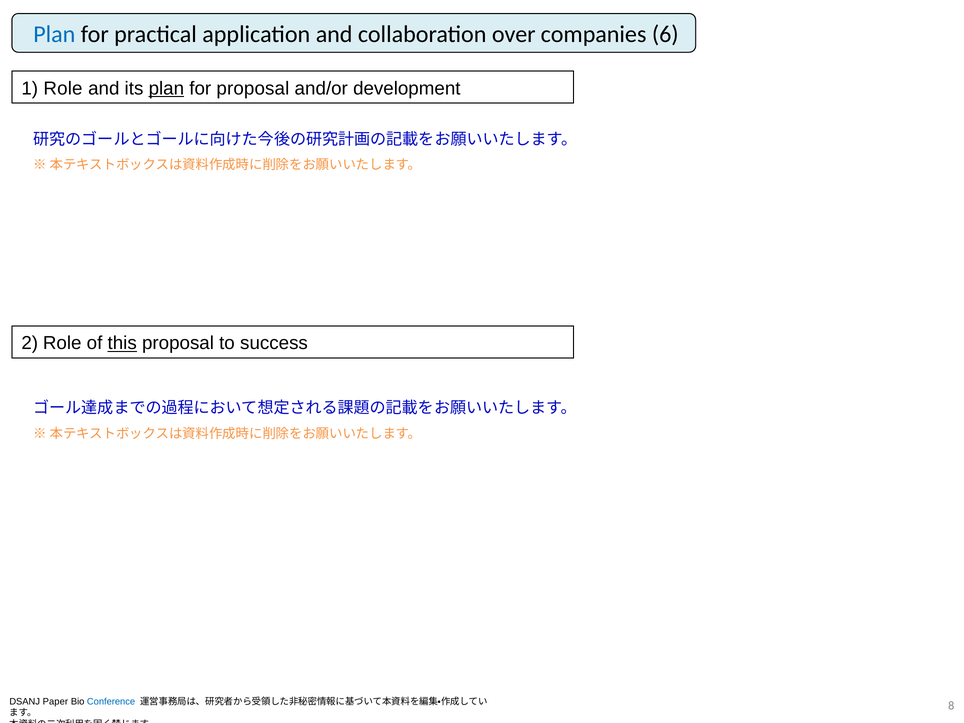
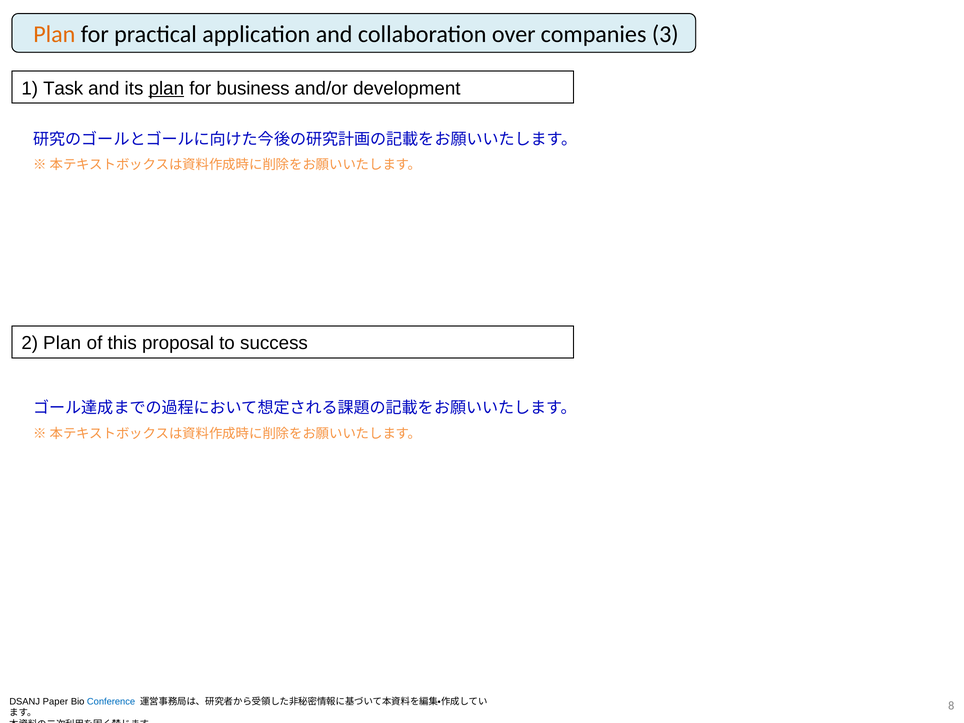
Plan at (54, 34) colour: blue -> orange
6: 6 -> 3
1 Role: Role -> Task
for proposal: proposal -> business
2 Role: Role -> Plan
this underline: present -> none
